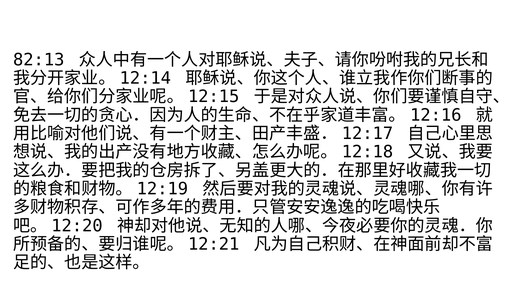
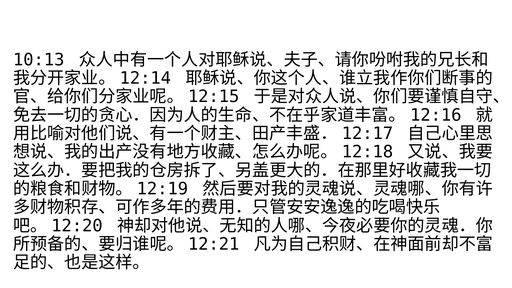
82:13: 82:13 -> 10:13
